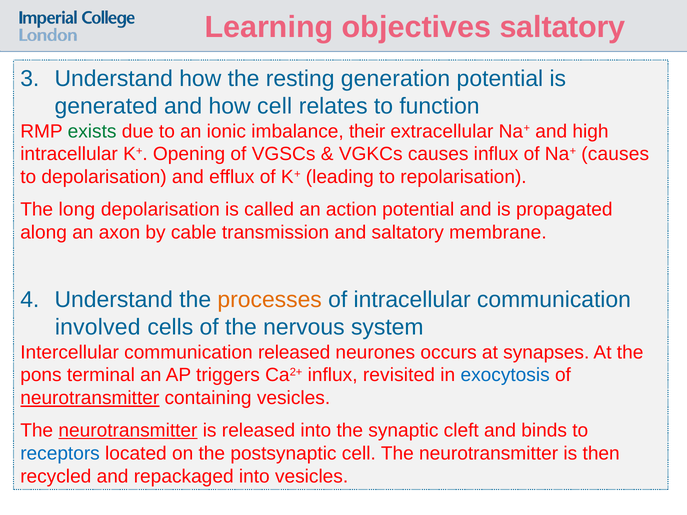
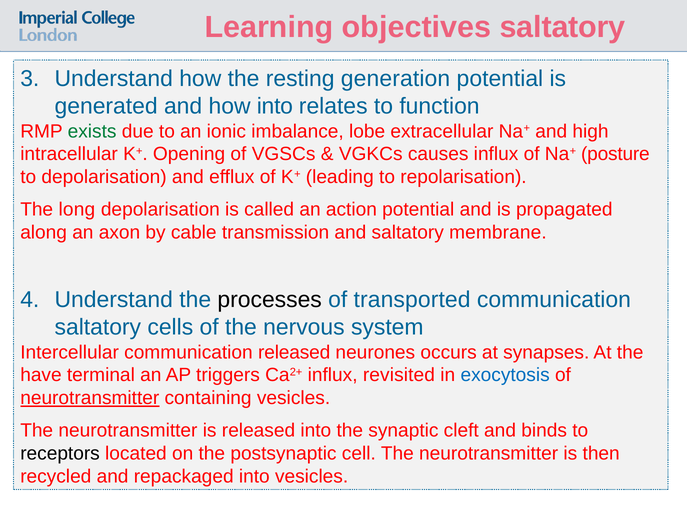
how cell: cell -> into
their: their -> lobe
Na+ causes: causes -> posture
processes colour: orange -> black
of intracellular: intracellular -> transported
involved at (98, 327): involved -> saltatory
pons: pons -> have
neurotransmitter at (128, 431) underline: present -> none
receptors colour: blue -> black
